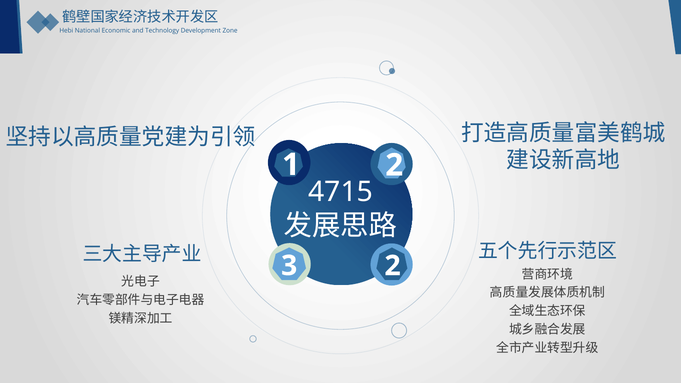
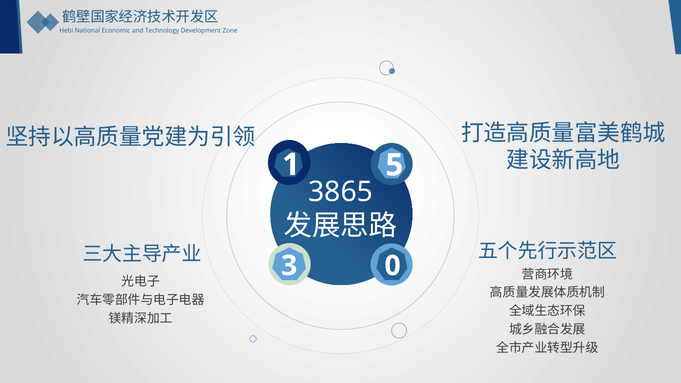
1 2: 2 -> 5
4715: 4715 -> 3865
3 2: 2 -> 0
